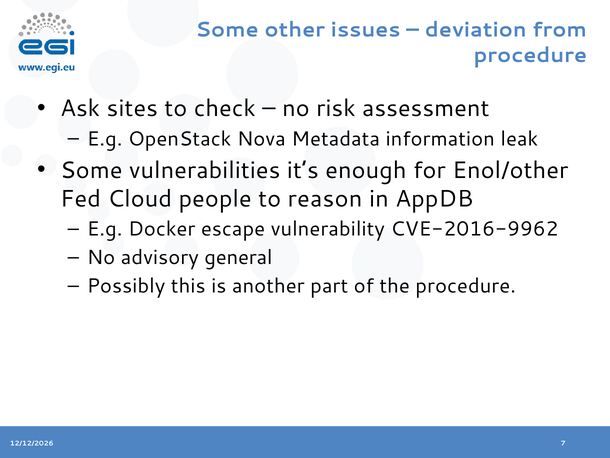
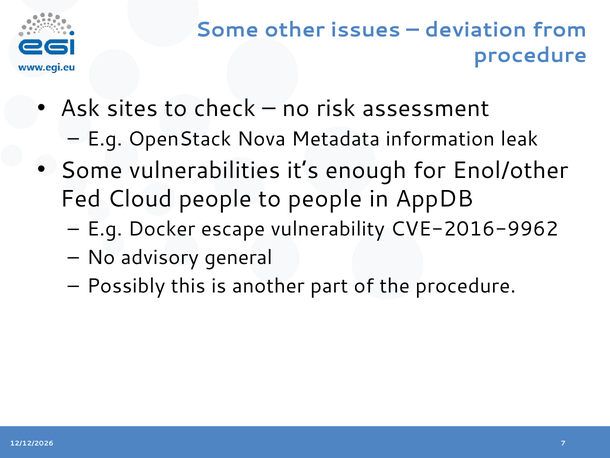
to reason: reason -> people
